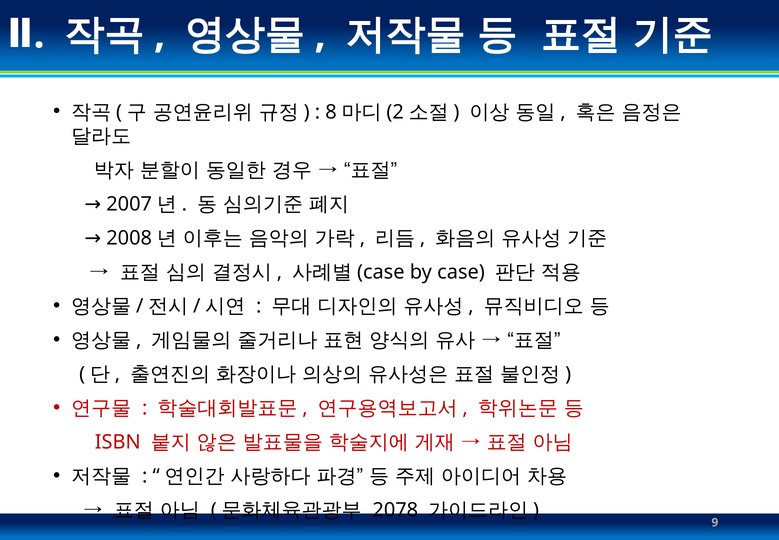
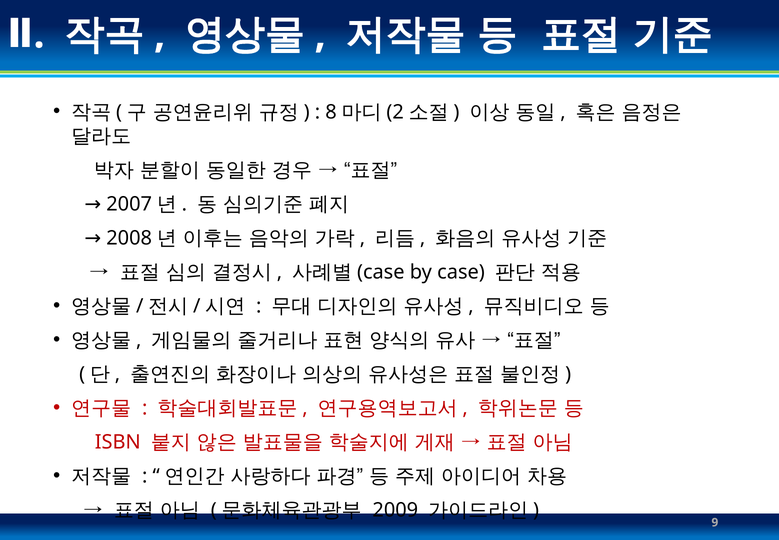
2078: 2078 -> 2009
